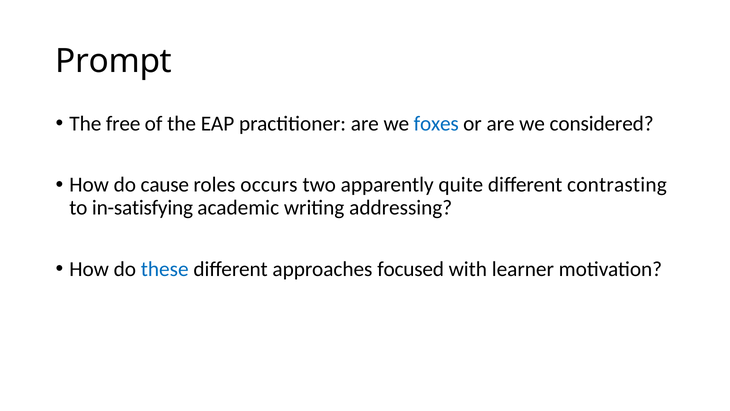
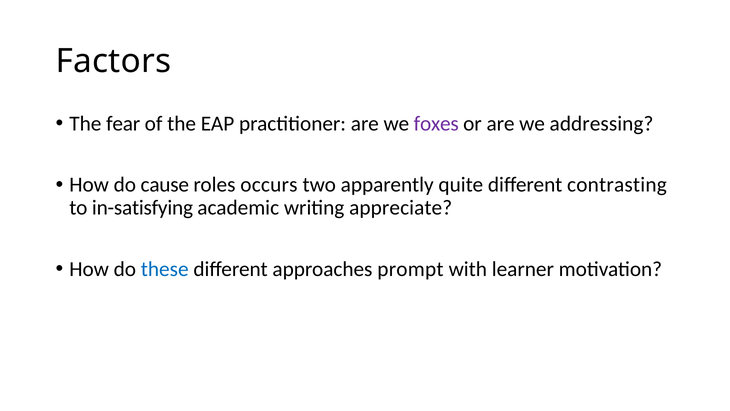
Prompt: Prompt -> Factors
free: free -> fear
foxes colour: blue -> purple
considered: considered -> addressing
addressing: addressing -> appreciate
focused: focused -> prompt
